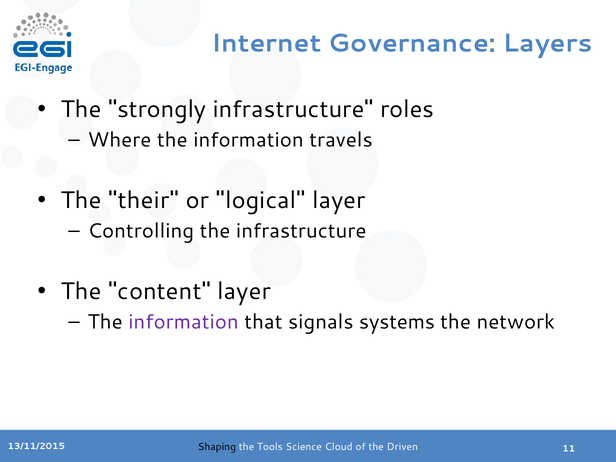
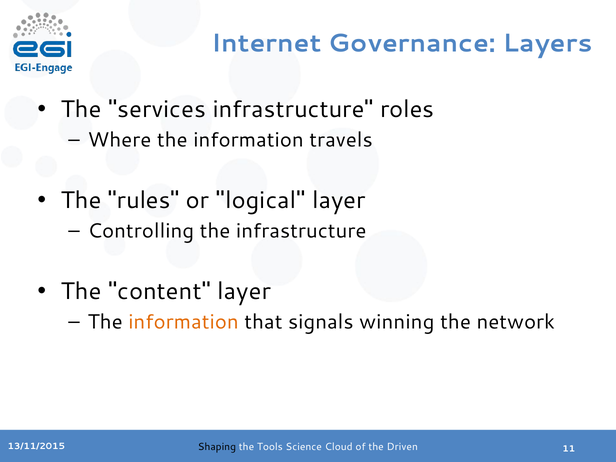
strongly: strongly -> services
their: their -> rules
information at (183, 322) colour: purple -> orange
systems: systems -> winning
